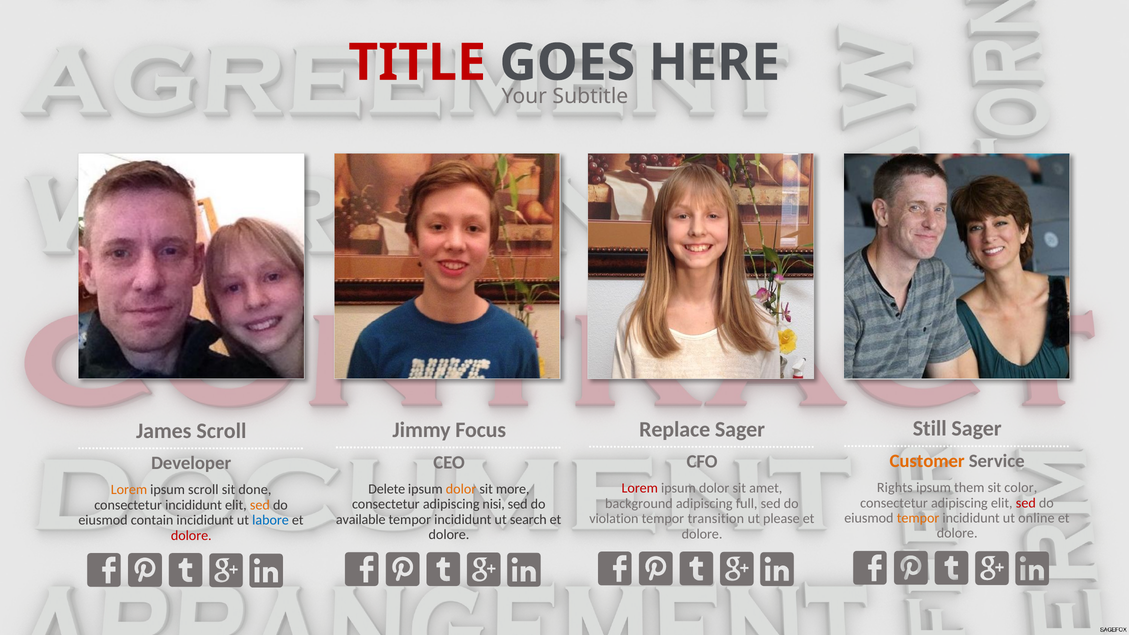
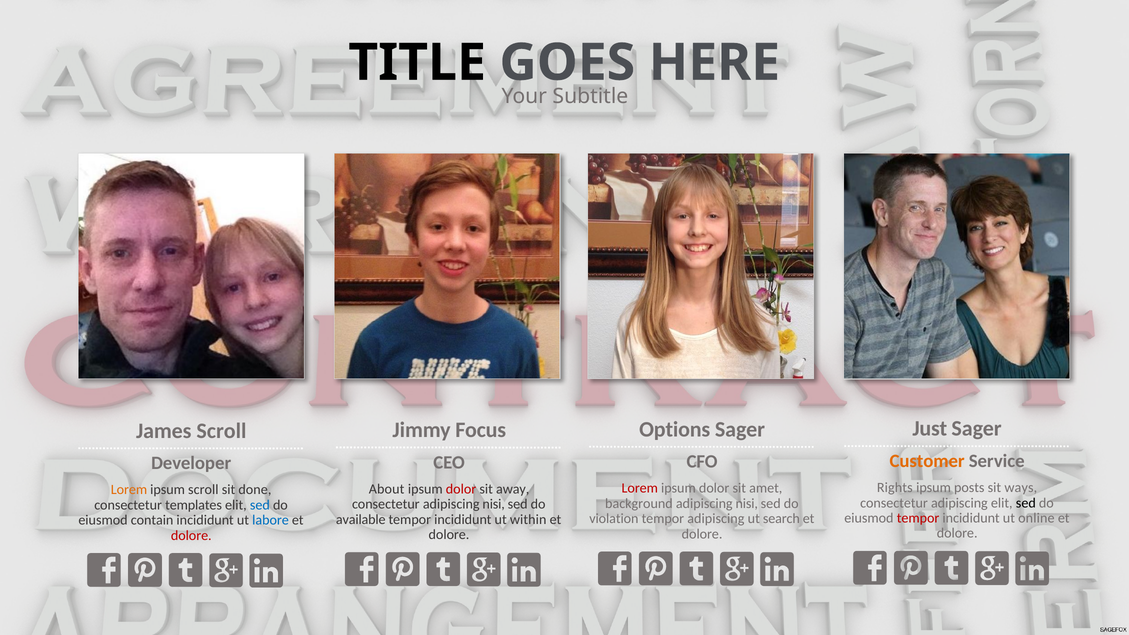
TITLE colour: red -> black
Still: Still -> Just
Replace: Replace -> Options
them: them -> posts
color: color -> ways
Delete: Delete -> About
dolor at (461, 489) colour: orange -> red
more: more -> away
sed at (1026, 503) colour: red -> black
full at (747, 504): full -> nisi
consectetur incididunt: incididunt -> templates
sed at (260, 505) colour: orange -> blue
tempor at (918, 518) colour: orange -> red
tempor transition: transition -> adipiscing
please: please -> search
search: search -> within
